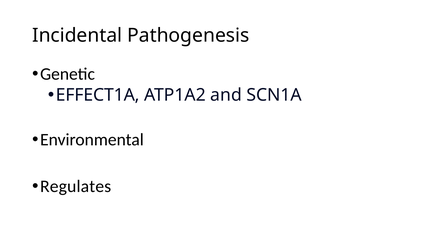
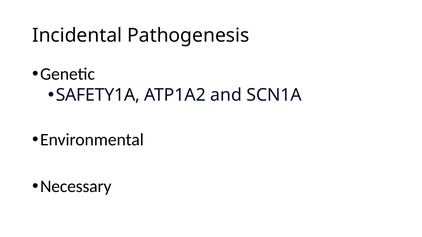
EFFECT1A: EFFECT1A -> SAFETY1A
Regulates: Regulates -> Necessary
